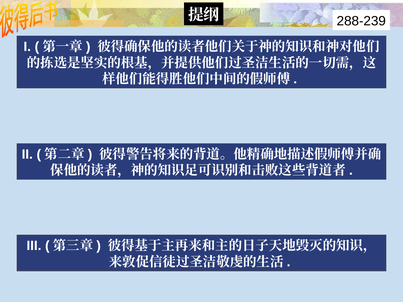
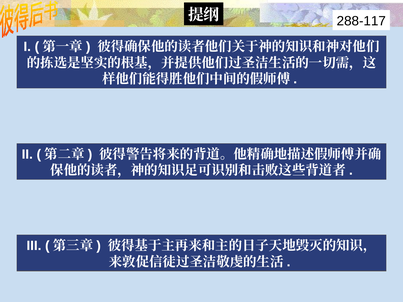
288-239: 288-239 -> 288-117
